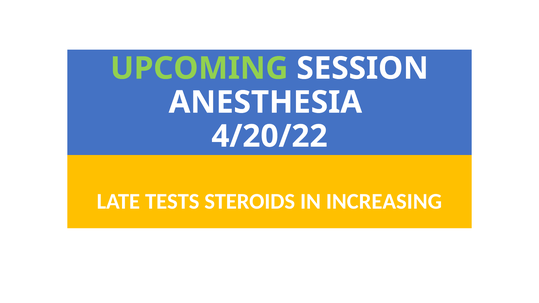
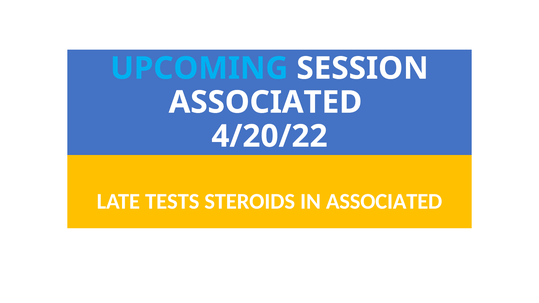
UPCOMING colour: light green -> light blue
ANESTHESIA at (265, 102): ANESTHESIA -> ASSOCIATED
IN INCREASING: INCREASING -> ASSOCIATED
